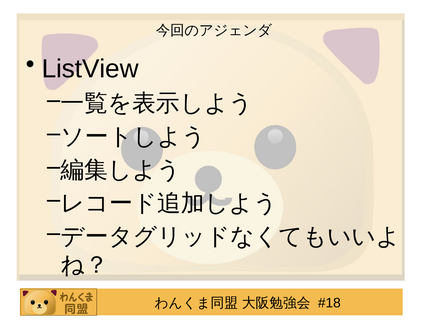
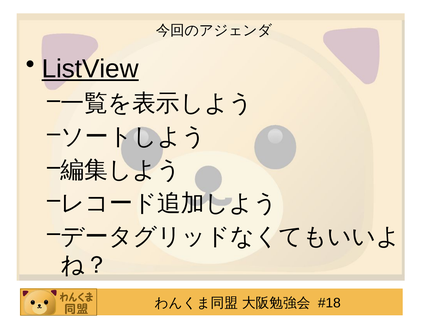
ListView underline: none -> present
